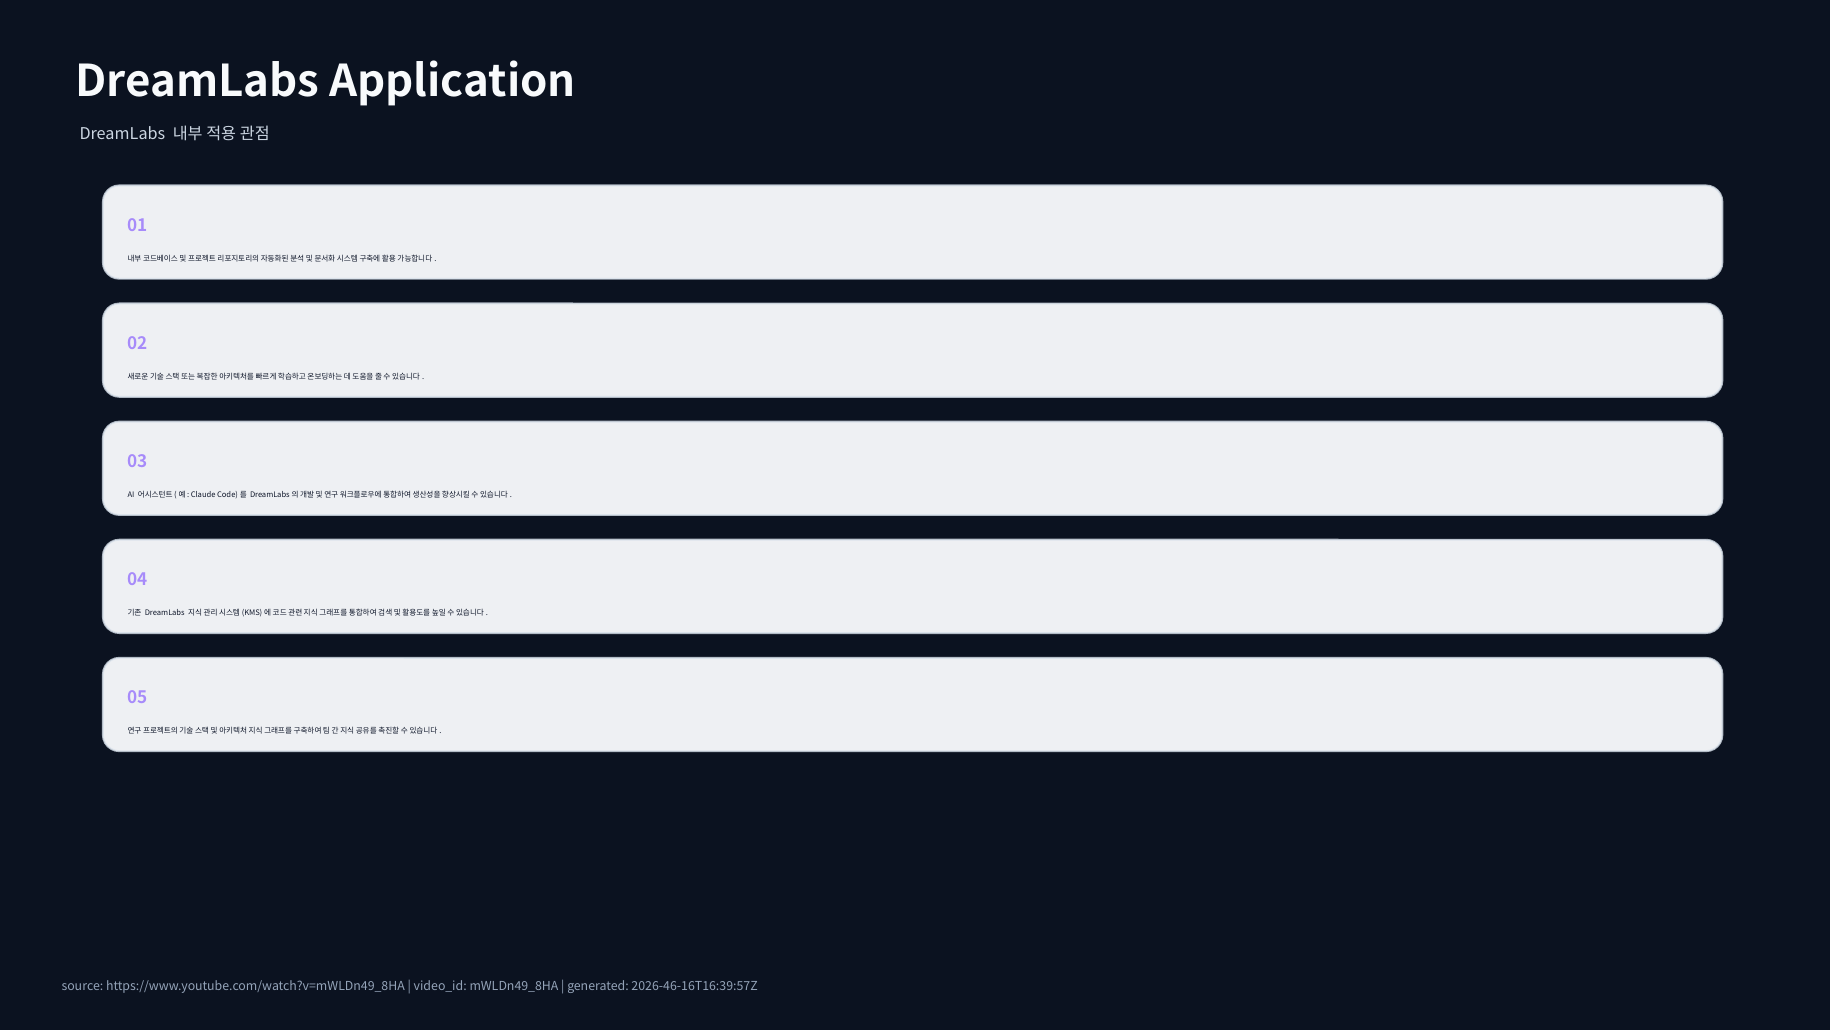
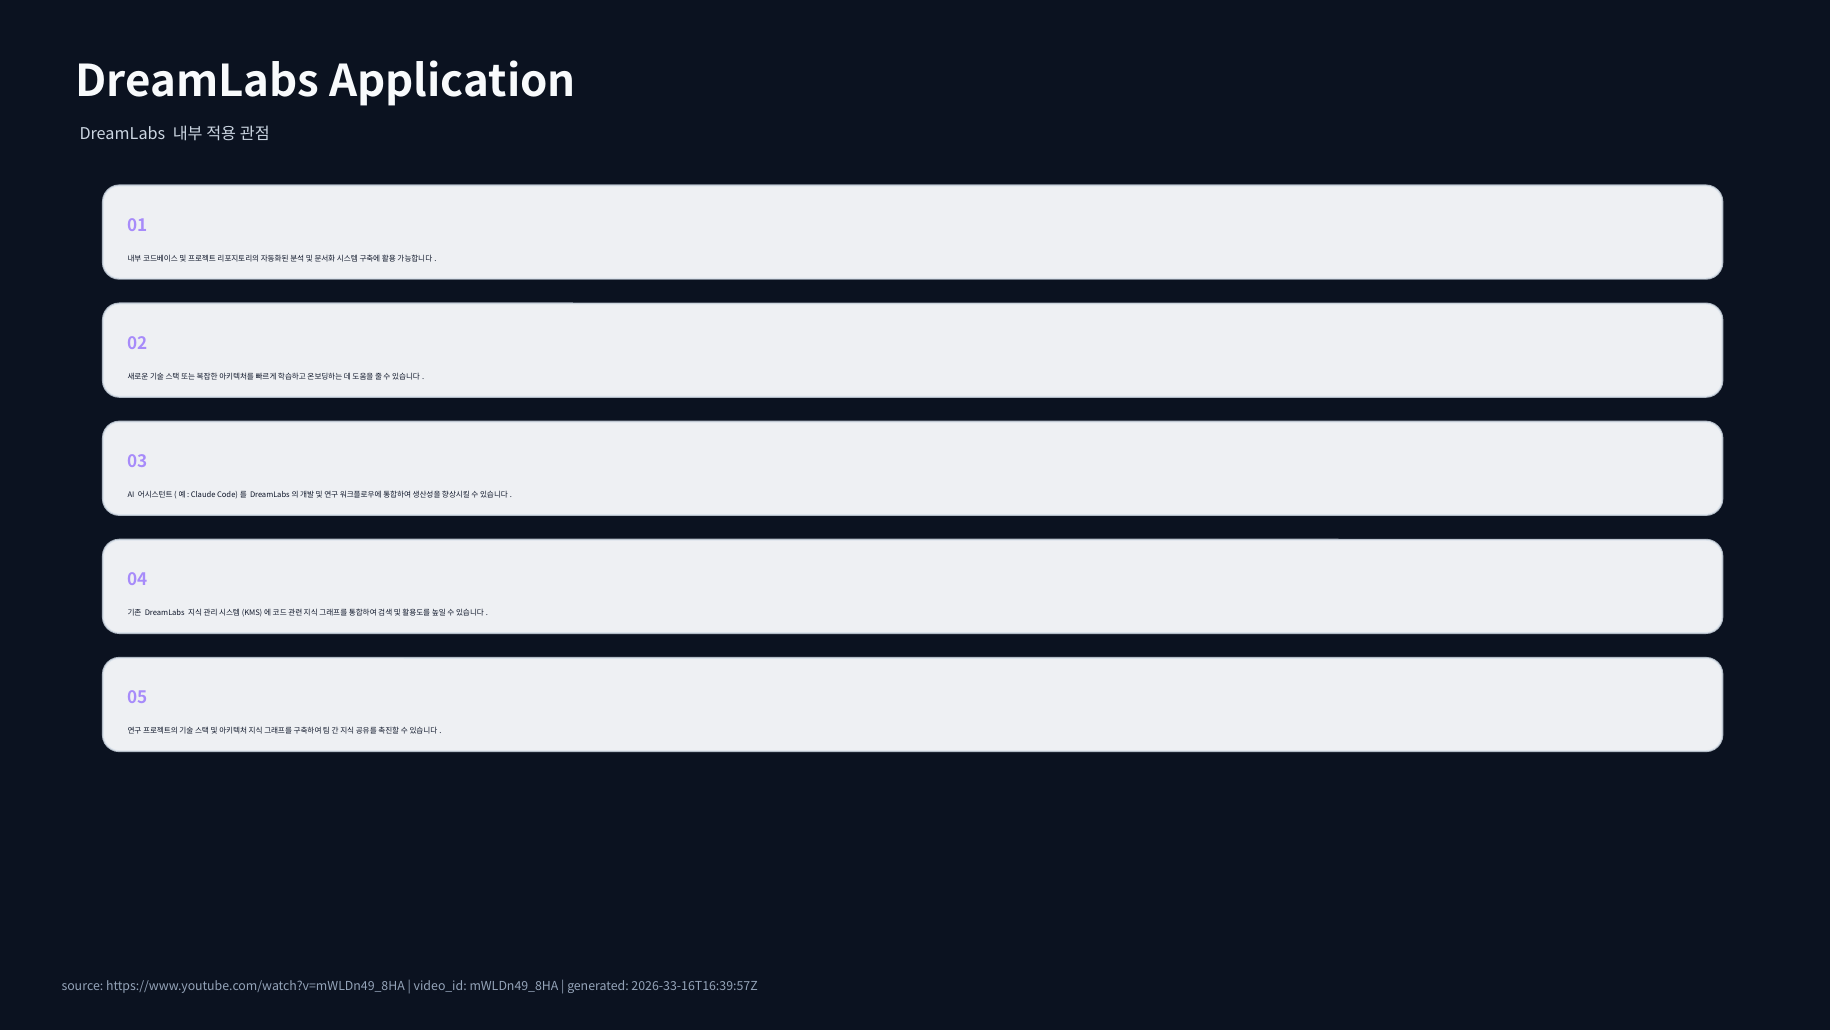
2026-46-16T16:39:57Z: 2026-46-16T16:39:57Z -> 2026-33-16T16:39:57Z
